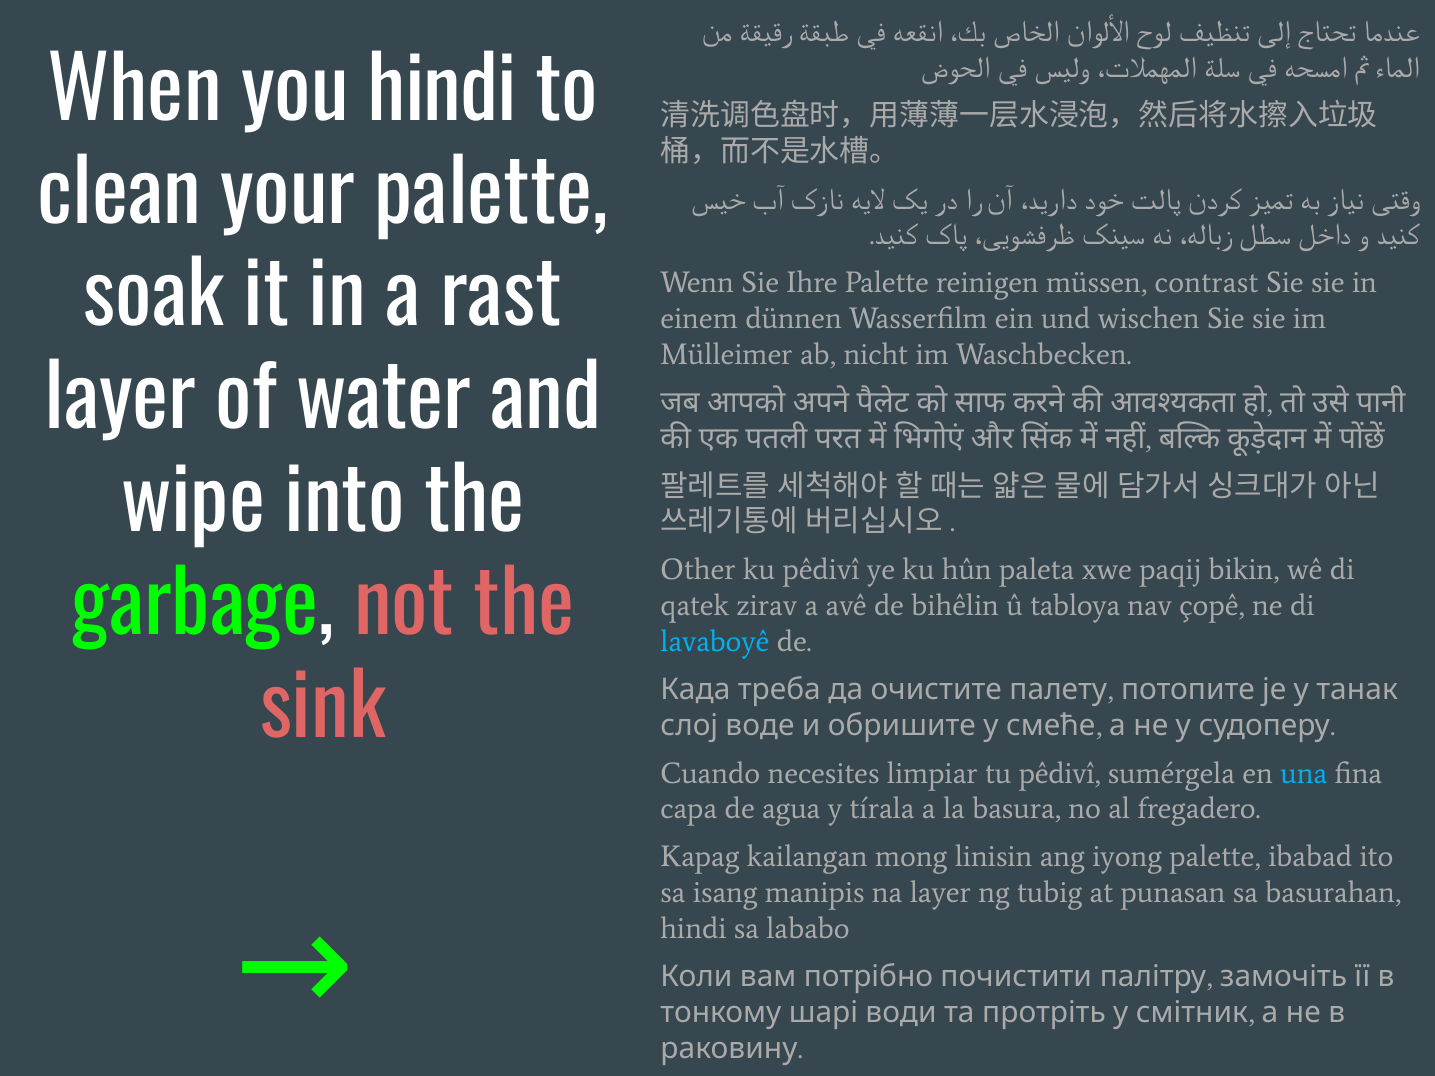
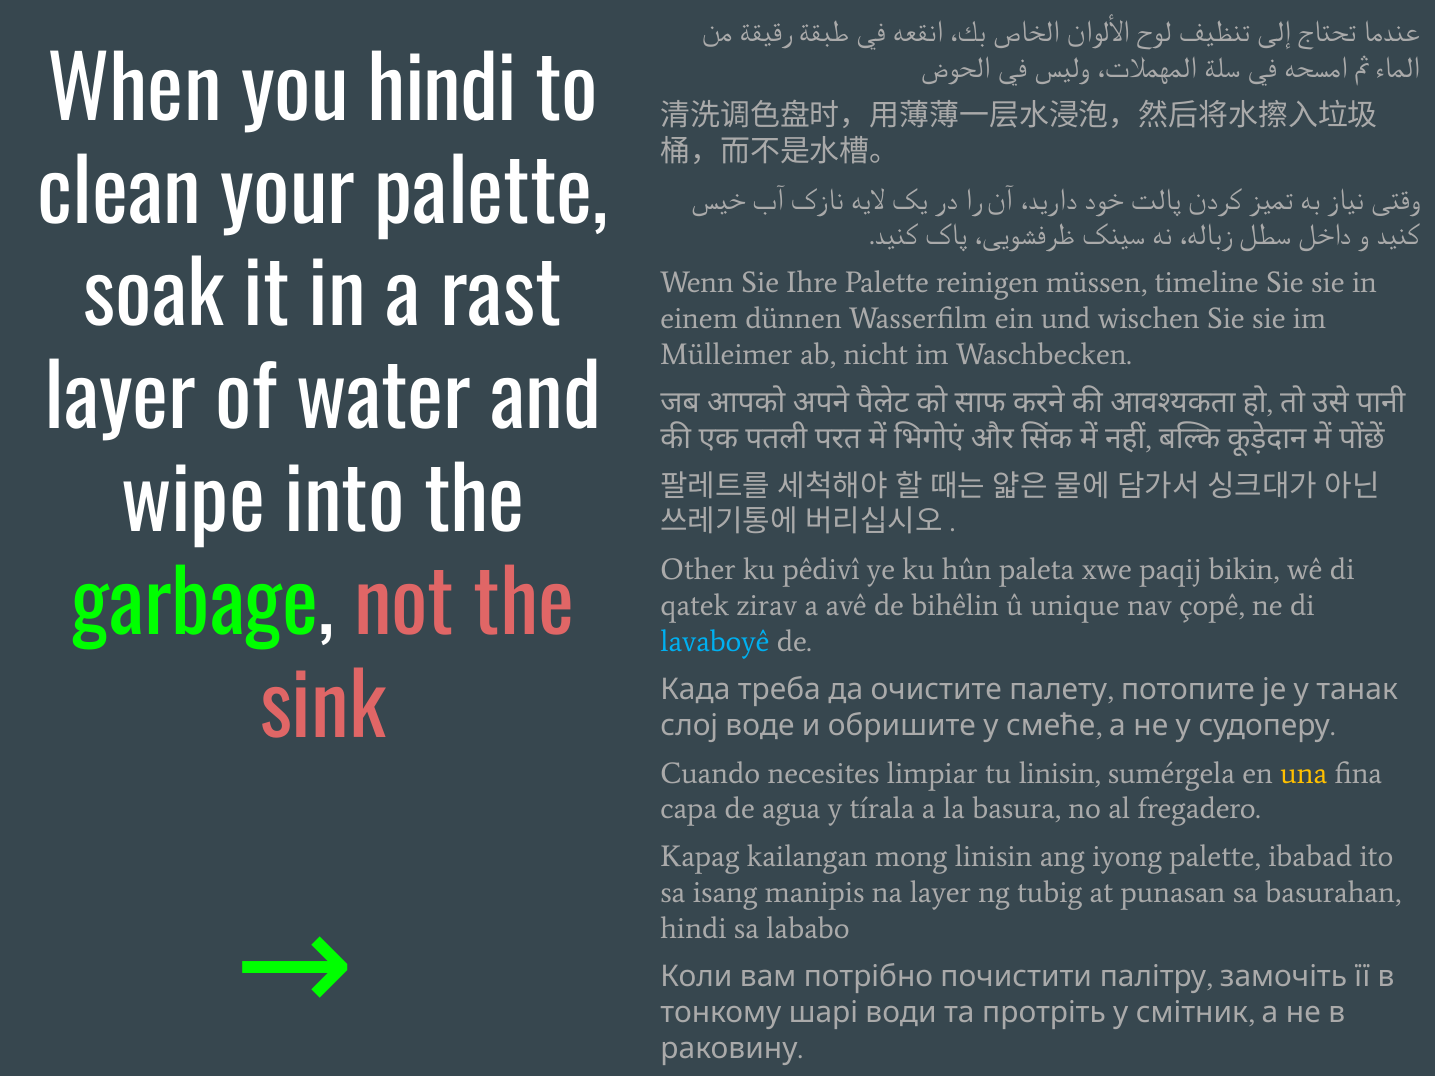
contrast: contrast -> timeline
tabloya: tabloya -> unique
tu pêdivî: pêdivî -> linisin
una colour: light blue -> yellow
